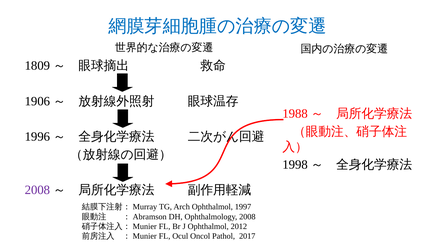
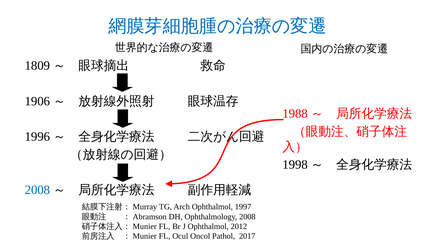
2008 at (37, 190) colour: purple -> blue
